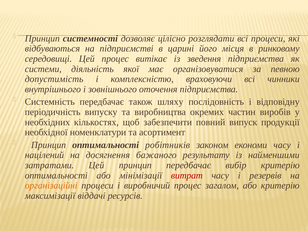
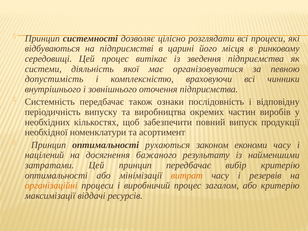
шляху: шляху -> ознаки
робітників: робітників -> рухаються
витрат colour: red -> orange
